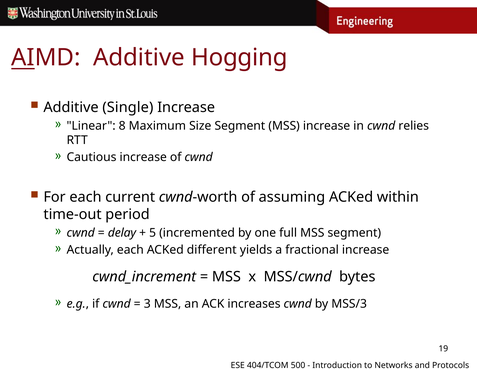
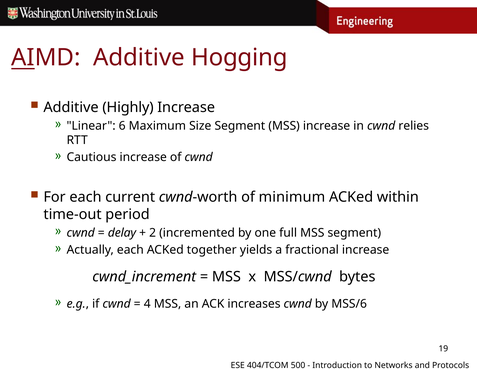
Single: Single -> Highly
8: 8 -> 6
assuming: assuming -> minimum
5: 5 -> 2
different: different -> together
3: 3 -> 4
MSS/3: MSS/3 -> MSS/6
